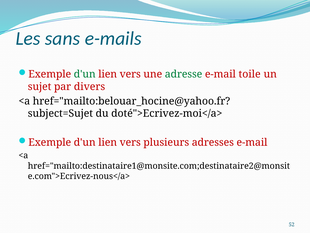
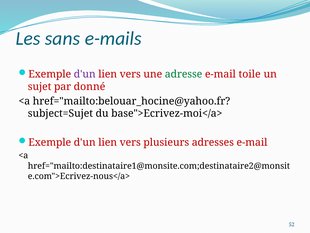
d'un at (85, 74) colour: green -> purple
divers: divers -> donné
doté">Ecrivez-moi</a>: doté">Ecrivez-moi</a> -> base">Ecrivez-moi</a>
